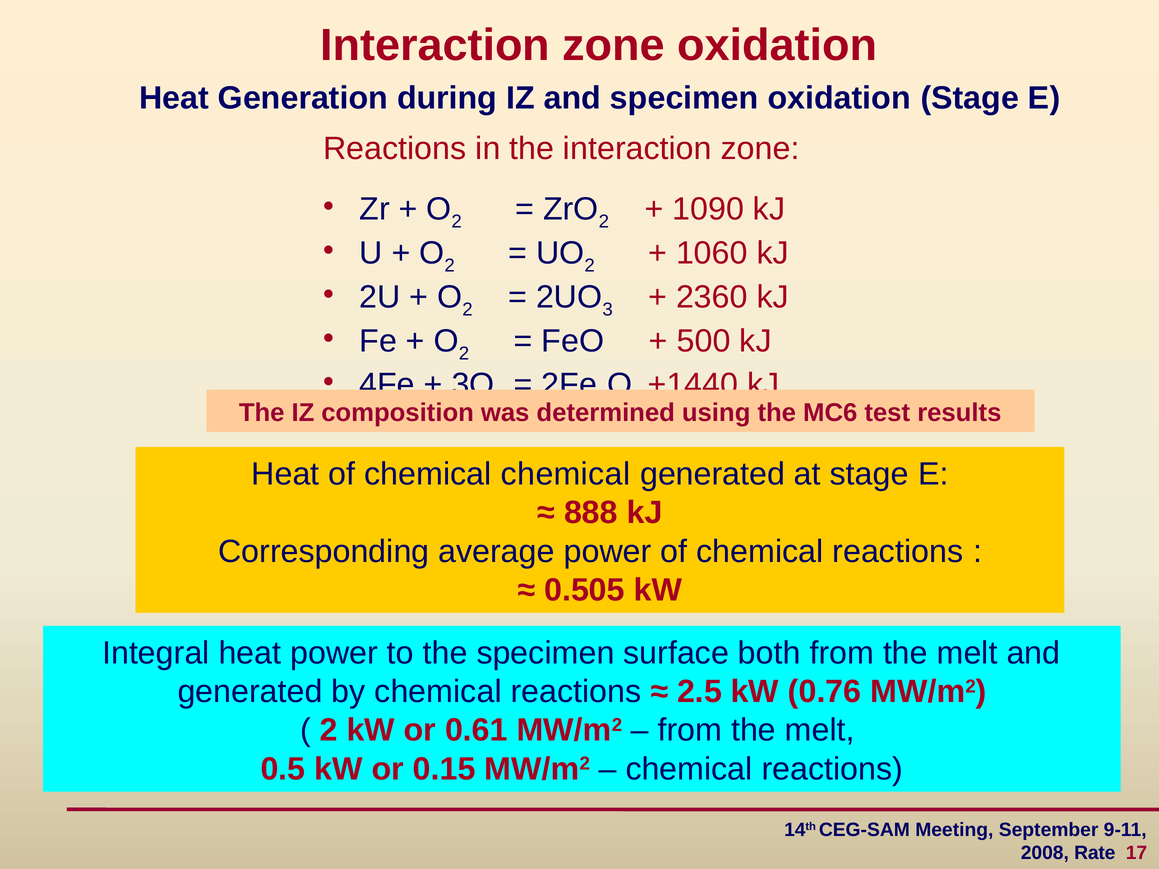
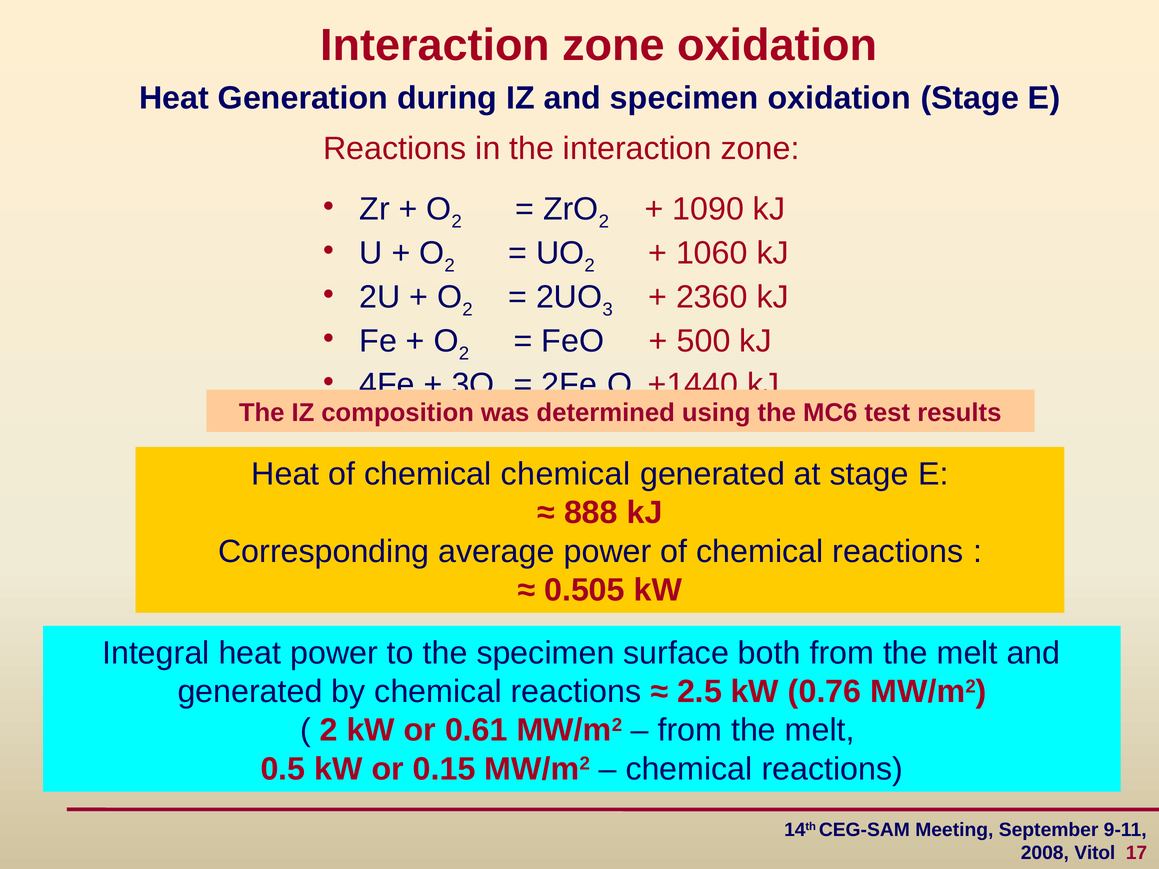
Rate: Rate -> Vitol
